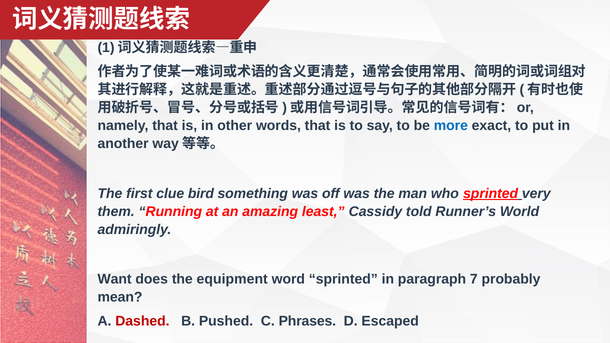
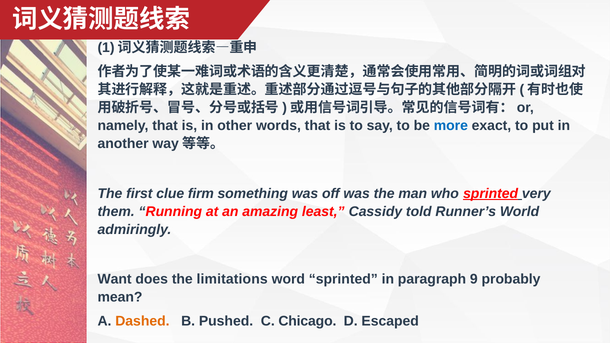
bird: bird -> firm
equipment: equipment -> limitations
7: 7 -> 9
Dashed colour: red -> orange
Phrases: Phrases -> Chicago
